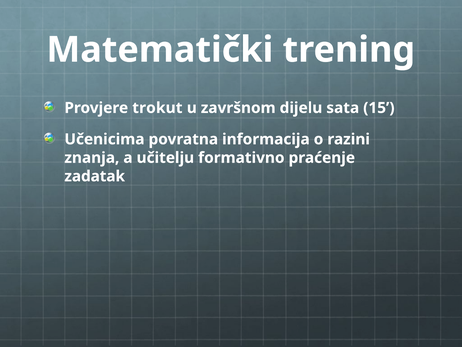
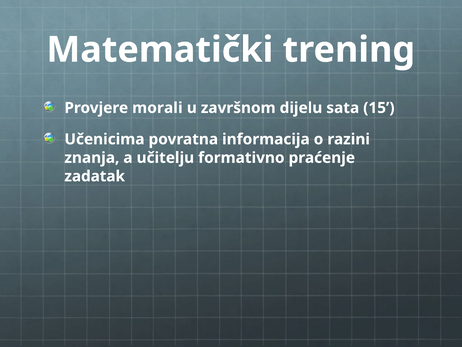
trokut: trokut -> morali
